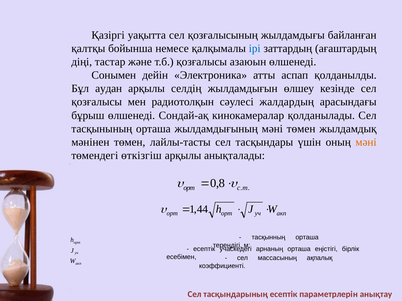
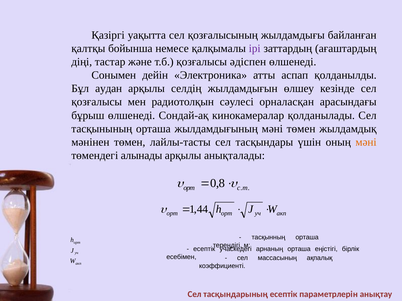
ірі colour: blue -> purple
азаюын: азаюын -> әдіспен
жалдардың: жалдардың -> орналасқан
өткізгіш: өткізгіш -> алынады
